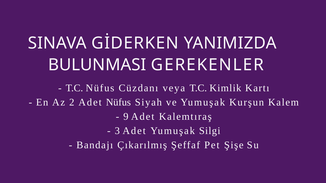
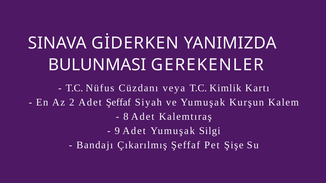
Adet Nüfus: Nüfus -> Şeffaf
9: 9 -> 8
3: 3 -> 9
